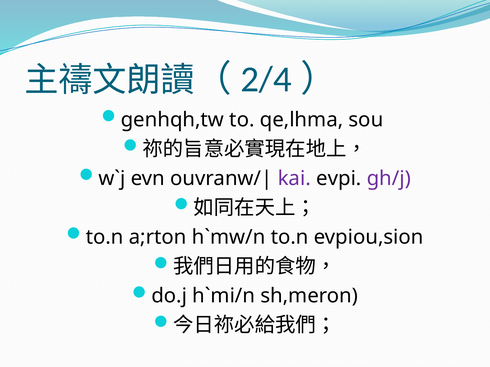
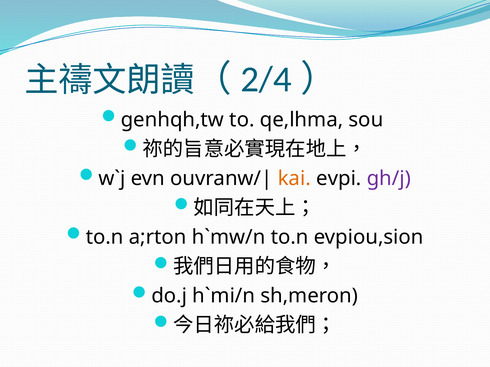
kai colour: purple -> orange
